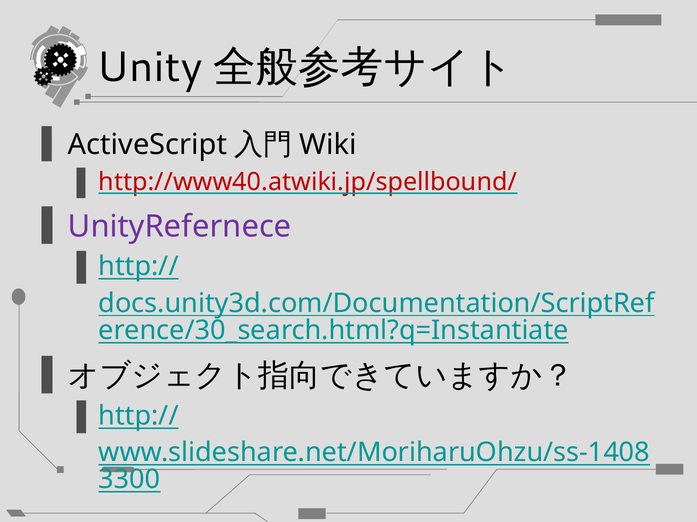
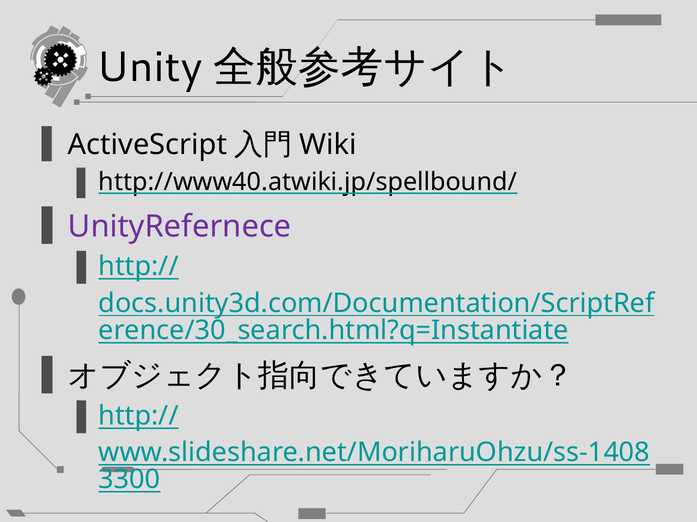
http://www40.atwiki.jp/spellbound/ colour: red -> black
